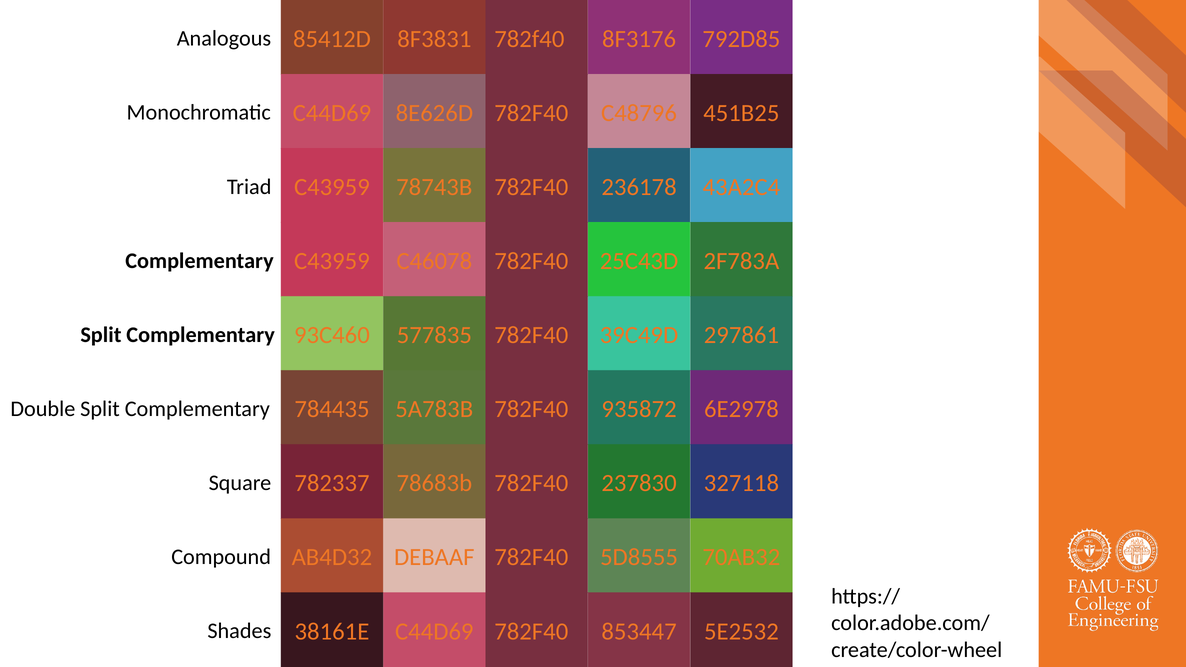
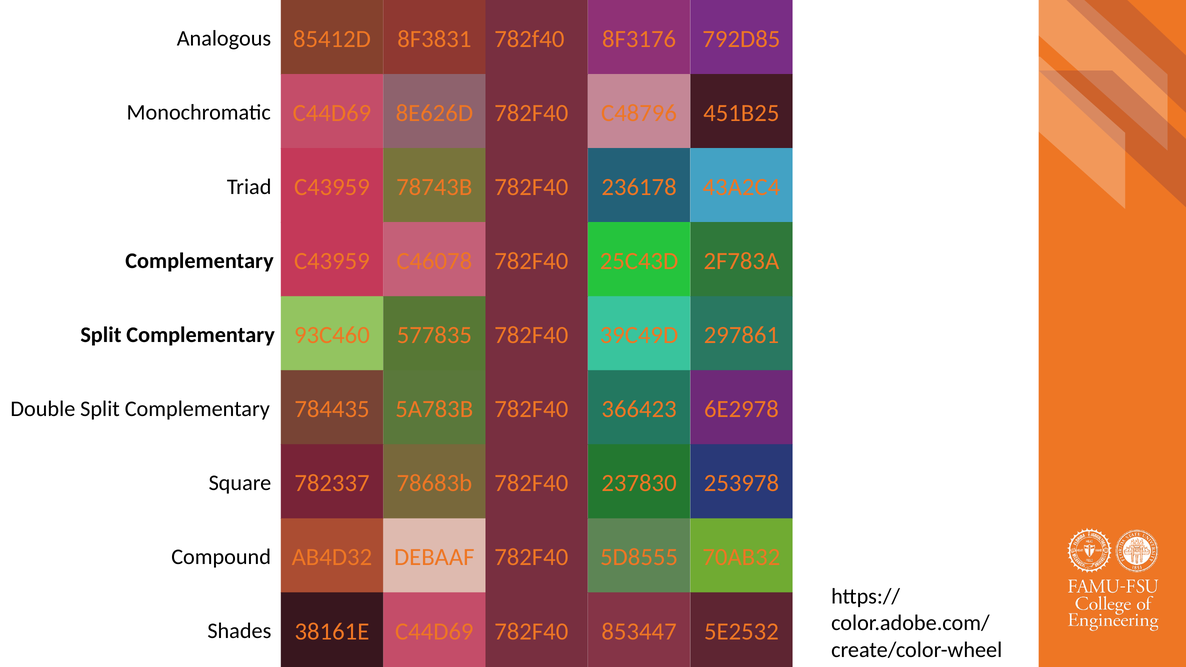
935872: 935872 -> 366423
327118: 327118 -> 253978
